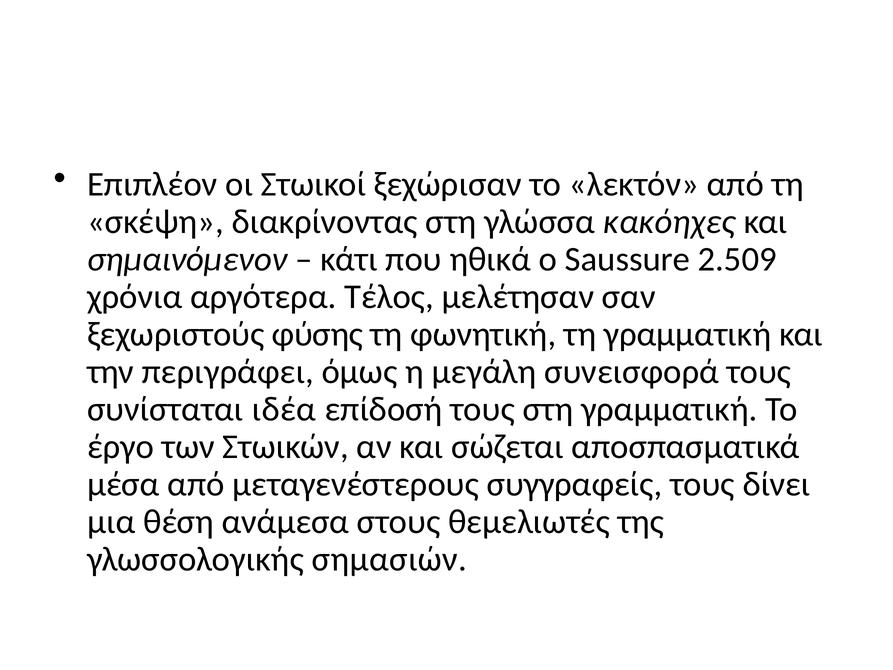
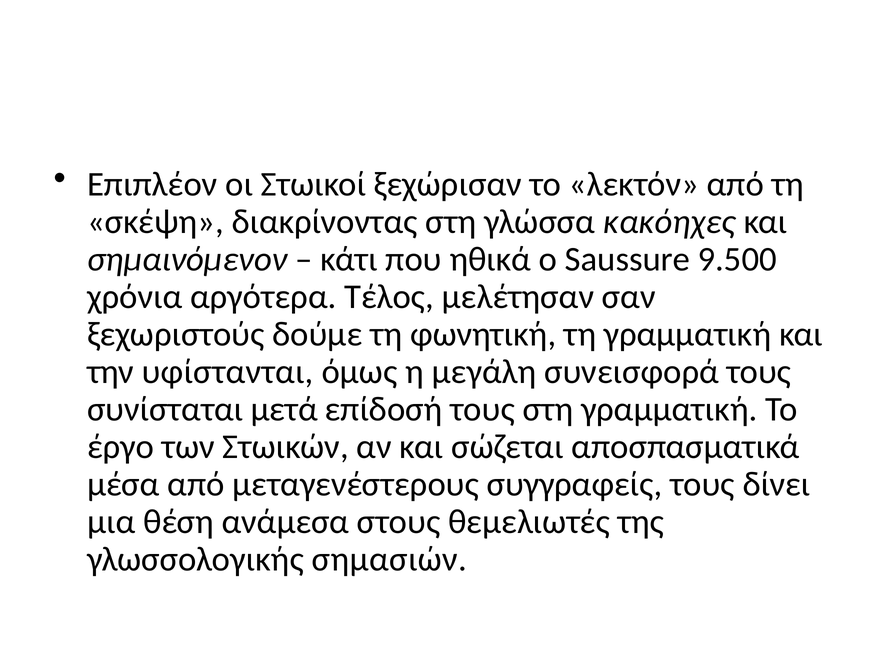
2.509: 2.509 -> 9.500
φύσης: φύσης -> δούμε
περιγράφει: περιγράφει -> υφίστανται
ιδέα: ιδέα -> μετά
